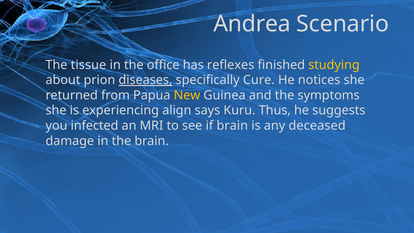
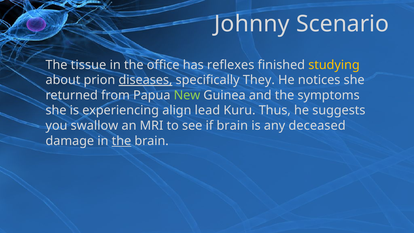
Andrea: Andrea -> Johnny
Cure: Cure -> They
New colour: yellow -> light green
says: says -> lead
infected: infected -> swallow
the at (121, 141) underline: none -> present
